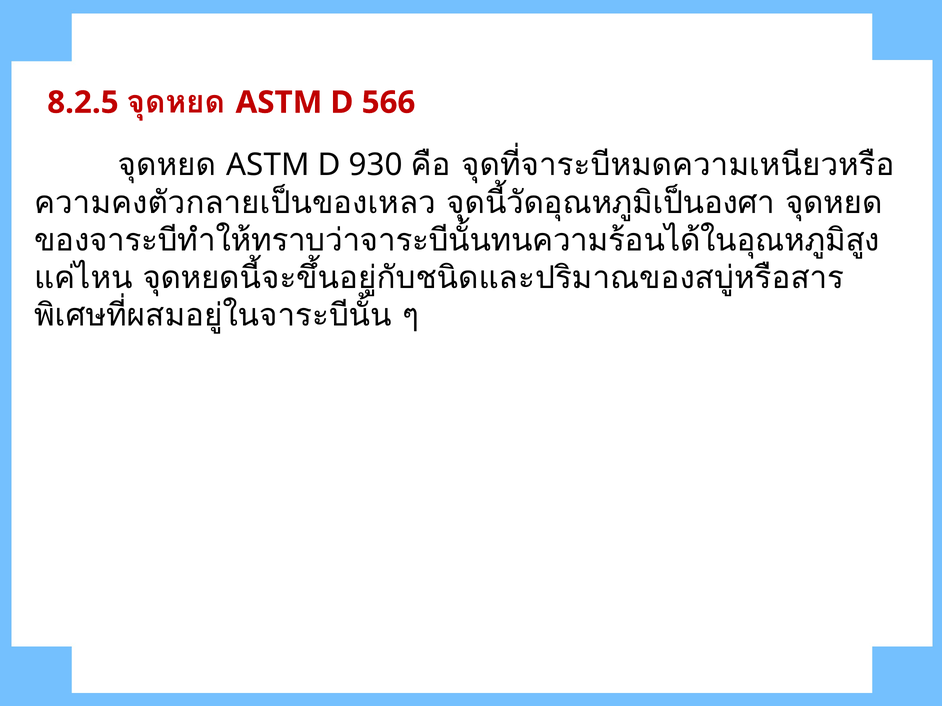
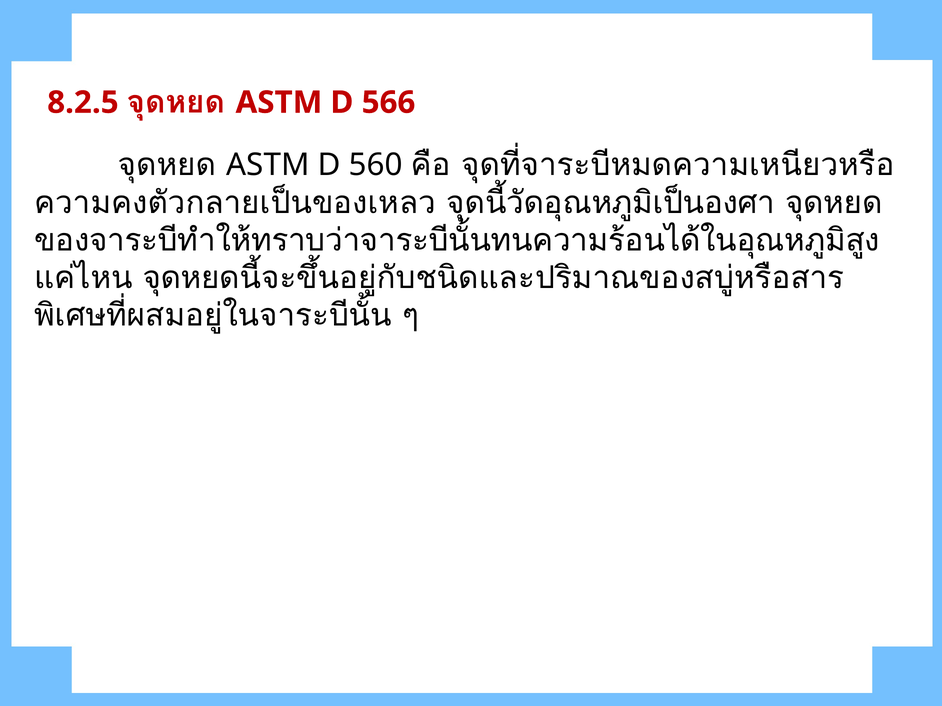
930: 930 -> 560
